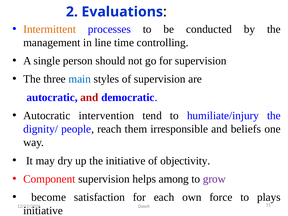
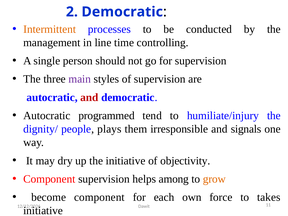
2 Evaluations: Evaluations -> Democratic
main colour: blue -> purple
intervention: intervention -> programmed
reach: reach -> plays
beliefs: beliefs -> signals
grow colour: purple -> orange
become satisfaction: satisfaction -> component
plays: plays -> takes
